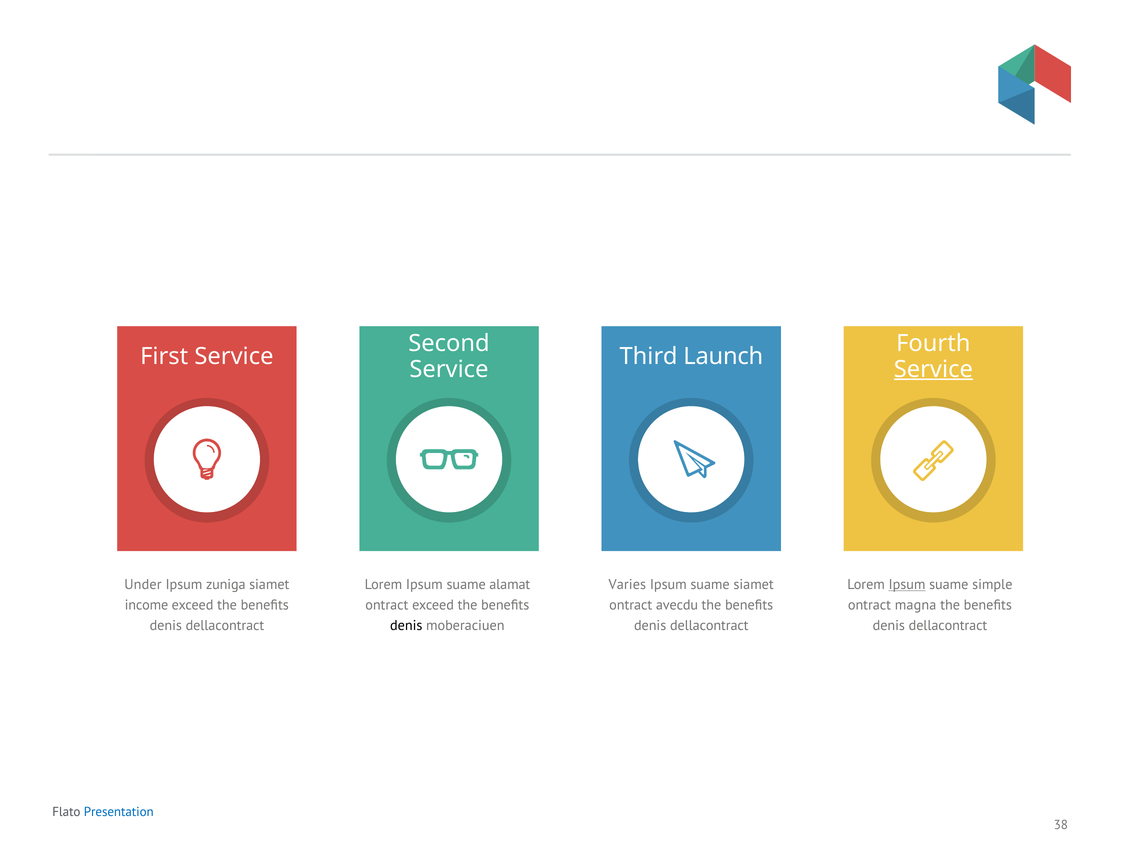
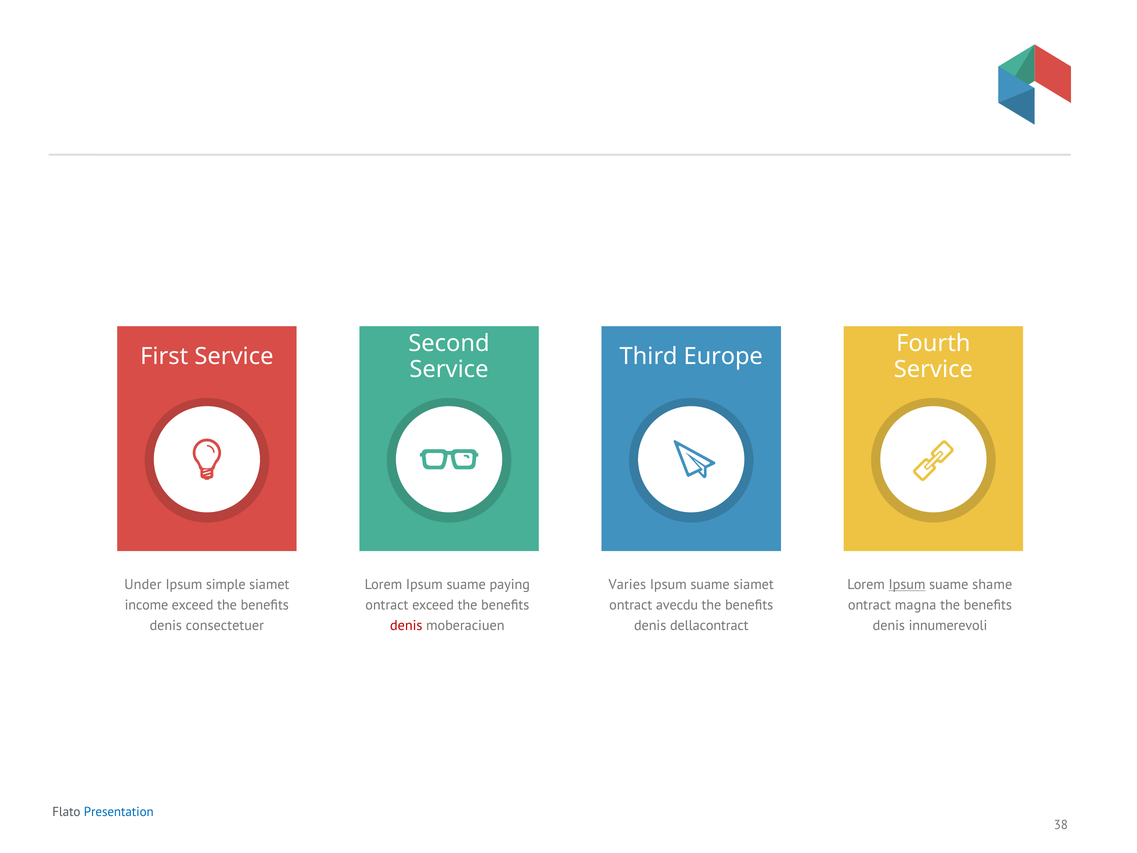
Launch: Launch -> Europe
Service at (933, 369) underline: present -> none
zuniga: zuniga -> simple
alamat: alamat -> paying
simple: simple -> shame
dellacontract at (225, 625): dellacontract -> consectetuer
denis at (406, 625) colour: black -> red
dellacontract at (948, 625): dellacontract -> innumerevoli
